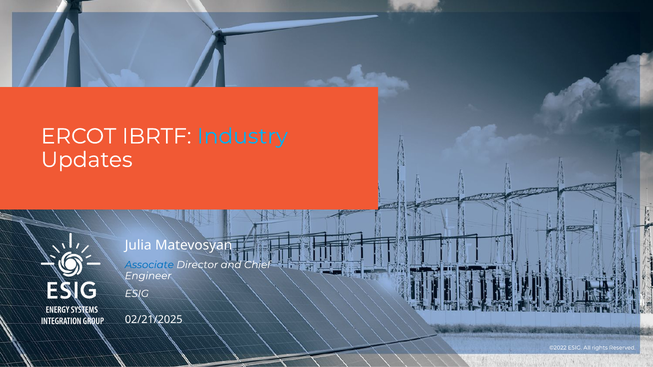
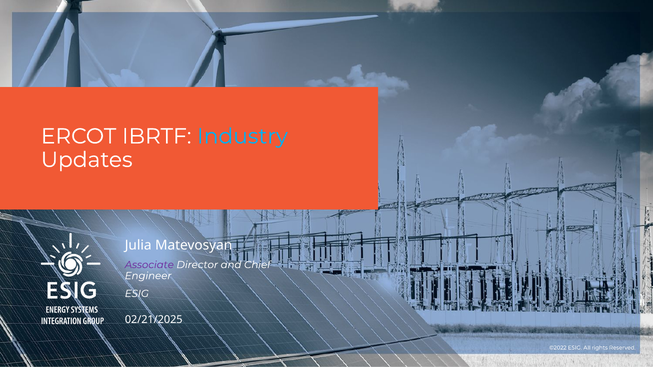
Associate colour: blue -> purple
